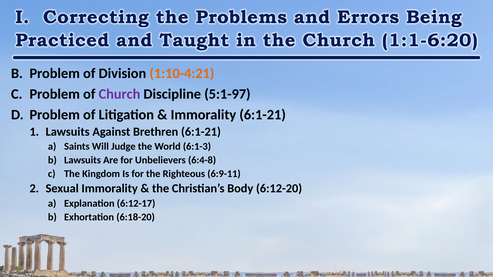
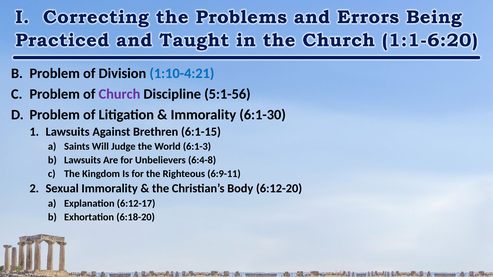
1:10-4:21 colour: orange -> blue
5:1-97: 5:1-97 -> 5:1-56
Immorality 6:1-21: 6:1-21 -> 6:1-30
Brethren 6:1-21: 6:1-21 -> 6:1-15
